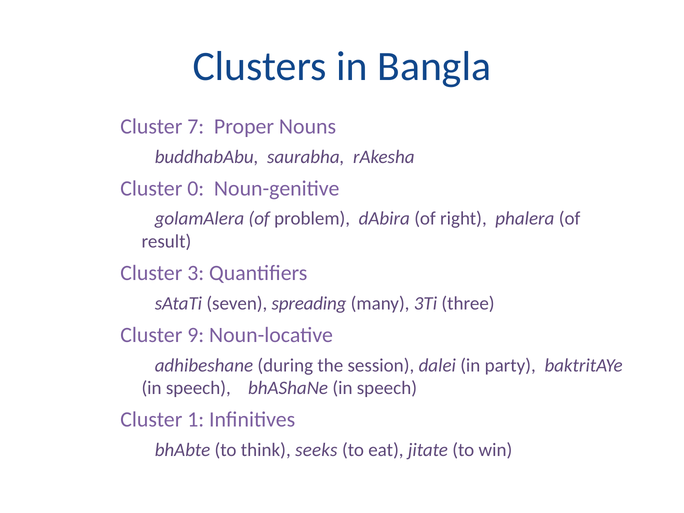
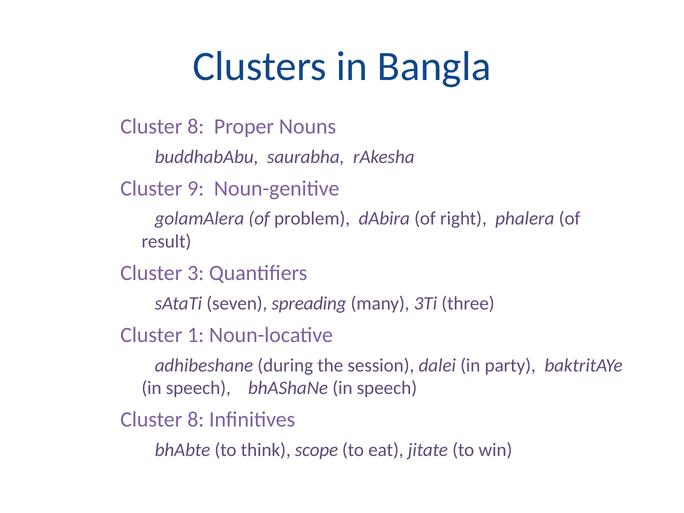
7 at (196, 126): 7 -> 8
0: 0 -> 9
9: 9 -> 1
1 at (196, 420): 1 -> 8
seeks: seeks -> scope
